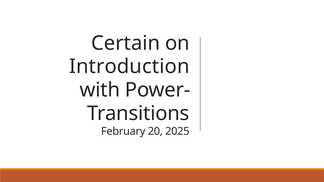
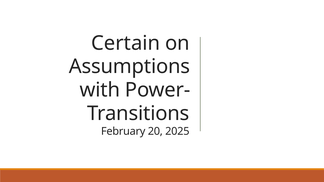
Introduction: Introduction -> Assumptions
